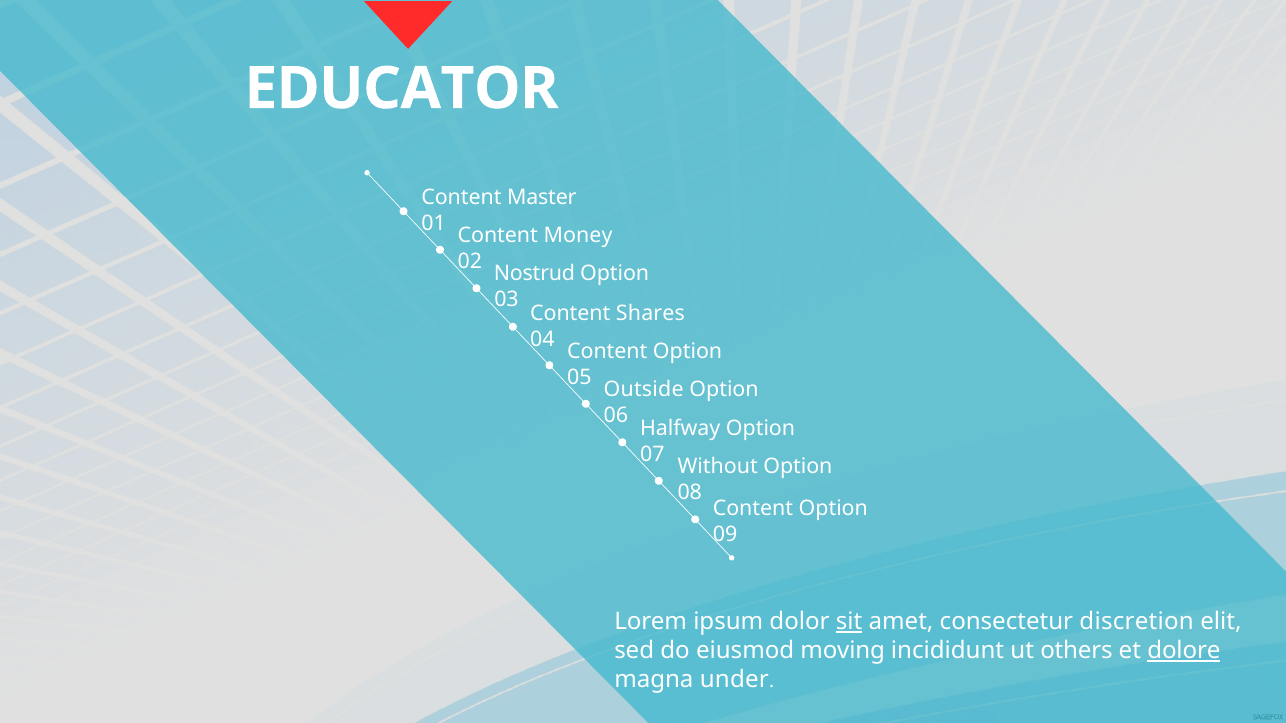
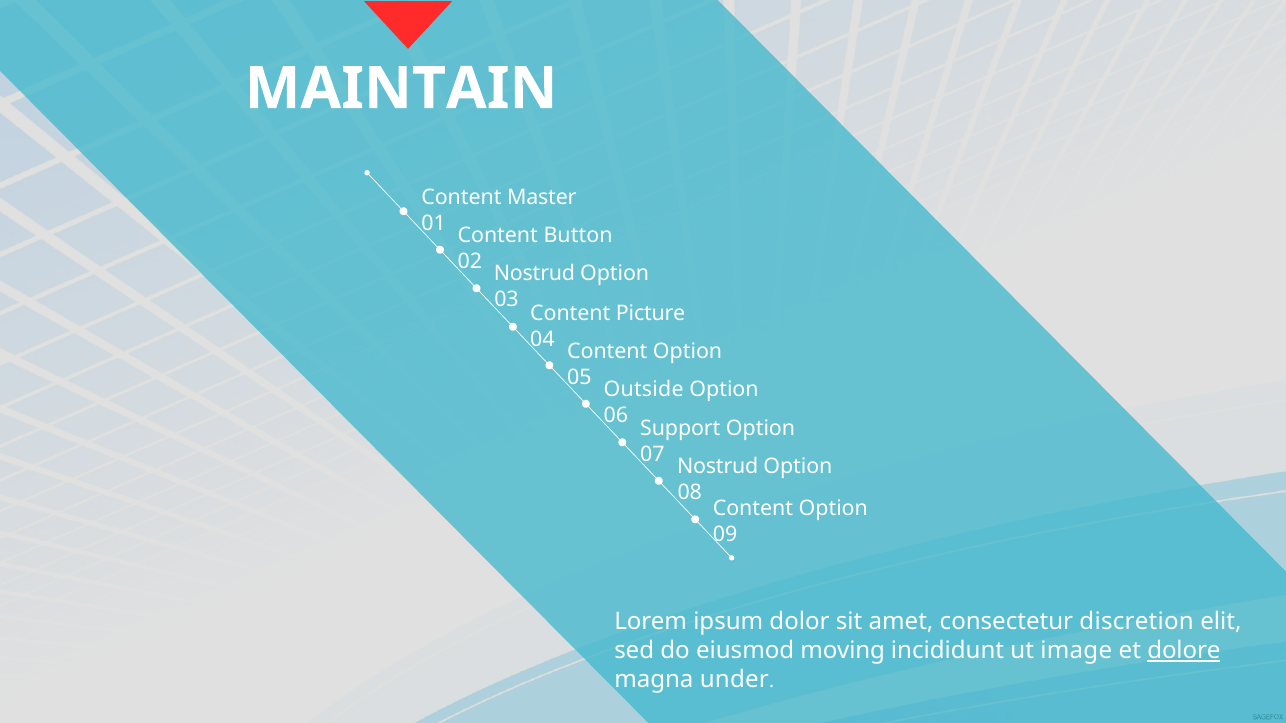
EDUCATOR: EDUCATOR -> MAINTAIN
Money: Money -> Button
Shares: Shares -> Picture
Halfway: Halfway -> Support
Without at (718, 467): Without -> Nostrud
sit underline: present -> none
others: others -> image
